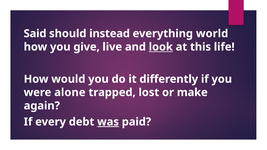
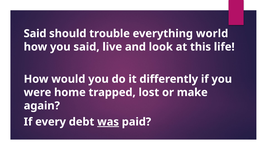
instead: instead -> trouble
you give: give -> said
look underline: present -> none
alone: alone -> home
